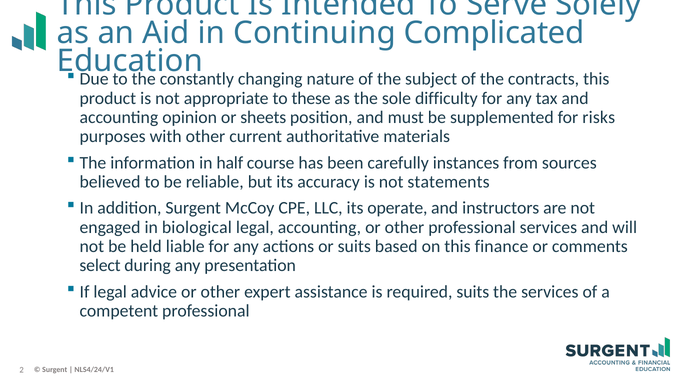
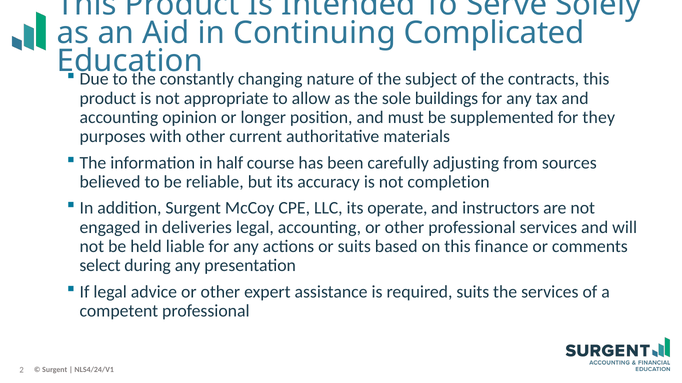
these: these -> allow
difficulty: difficulty -> buildings
sheets: sheets -> longer
risks: risks -> they
instances: instances -> adjusting
statements: statements -> completion
biological: biological -> deliveries
